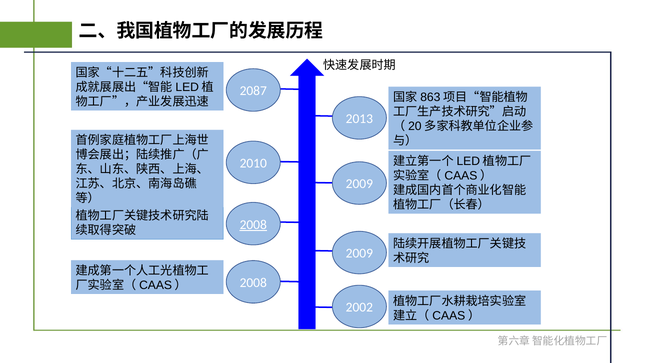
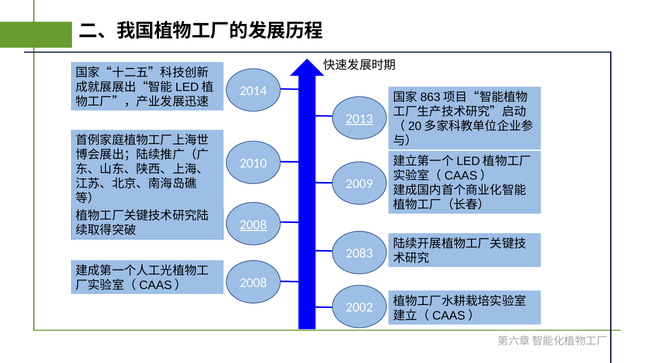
2087: 2087 -> 2014
2013 underline: none -> present
2009 at (359, 253): 2009 -> 2083
